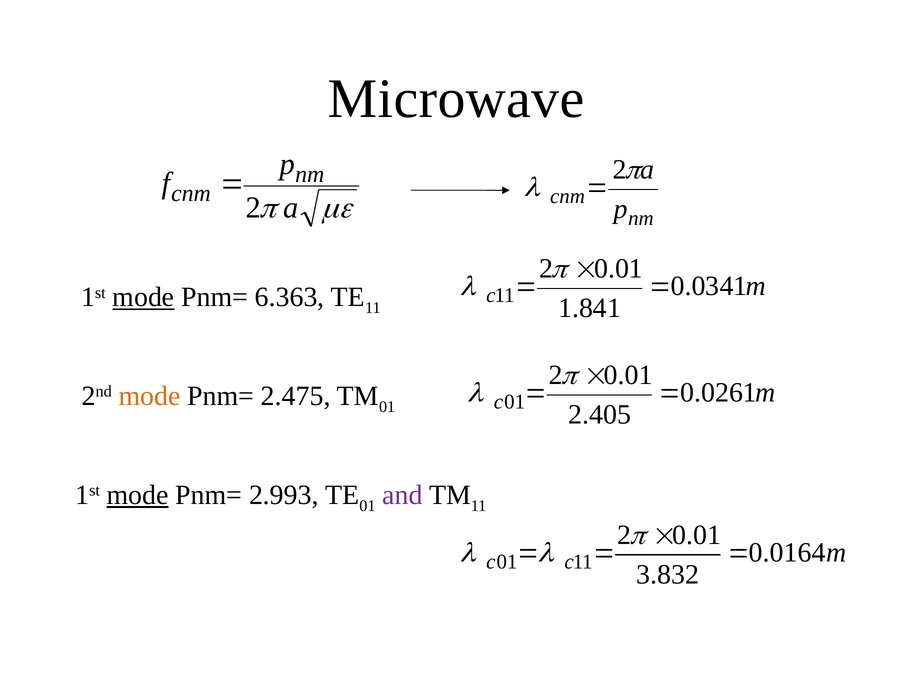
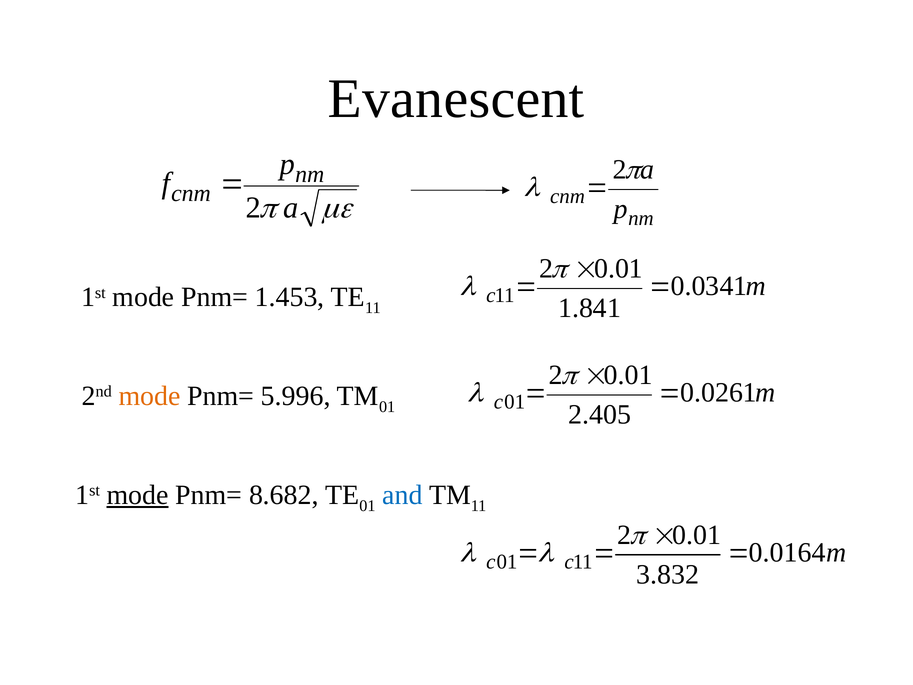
Microwave: Microwave -> Evanescent
mode at (143, 297) underline: present -> none
6.363: 6.363 -> 1.453
2.475: 2.475 -> 5.996
2.993: 2.993 -> 8.682
and colour: purple -> blue
